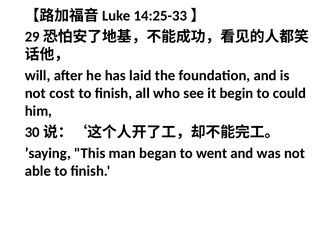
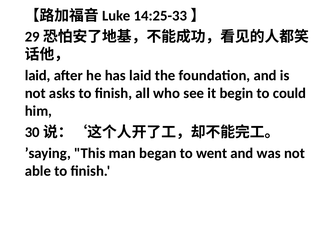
will at (38, 75): will -> laid
cost: cost -> asks
